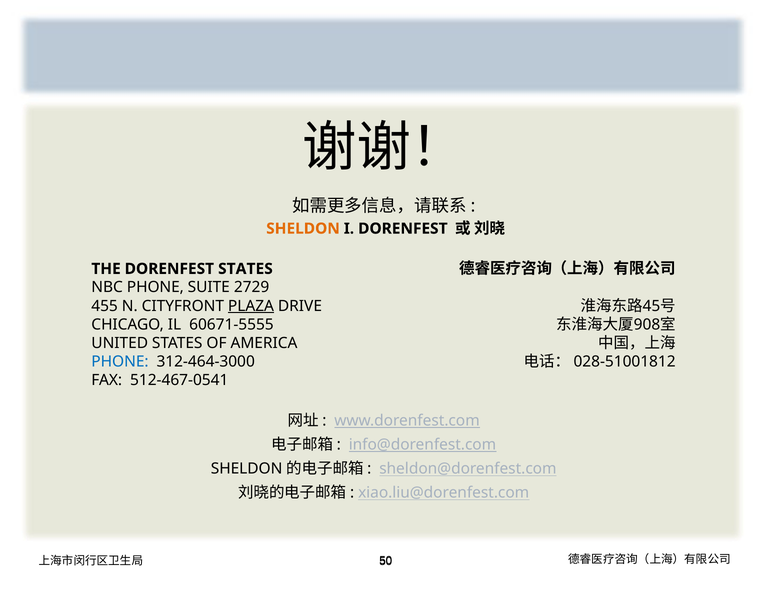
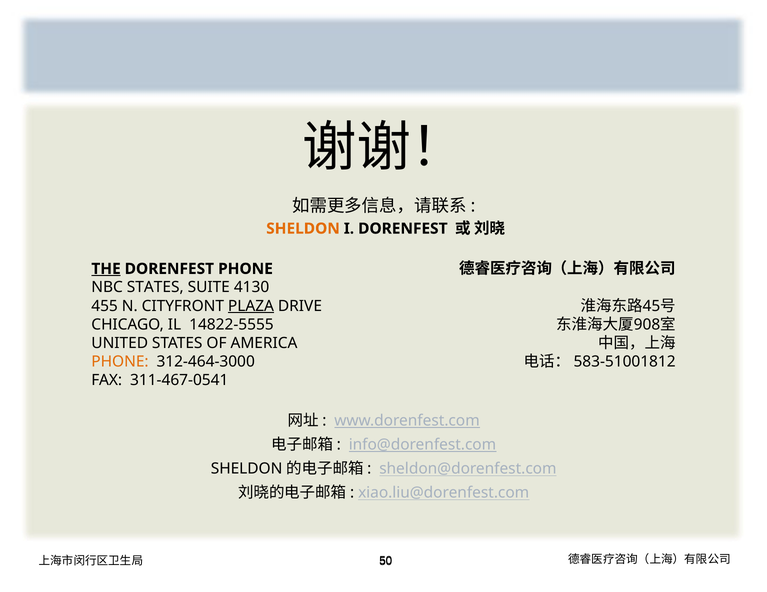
THE underline: none -> present
DORENFEST STATES: STATES -> PHONE
NBC PHONE: PHONE -> STATES
2729: 2729 -> 4130
60671-5555: 60671-5555 -> 14822-5555
PHONE at (120, 362) colour: blue -> orange
028-51001812: 028-51001812 -> 583-51001812
512-467-0541: 512-467-0541 -> 311-467-0541
